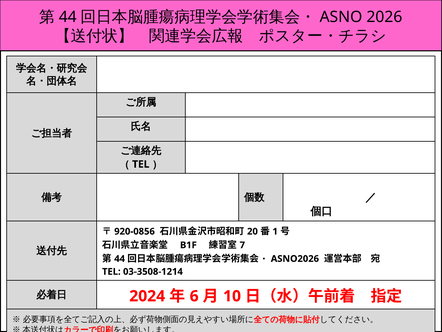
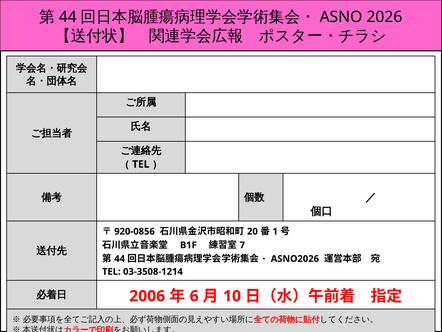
2024: 2024 -> 2006
